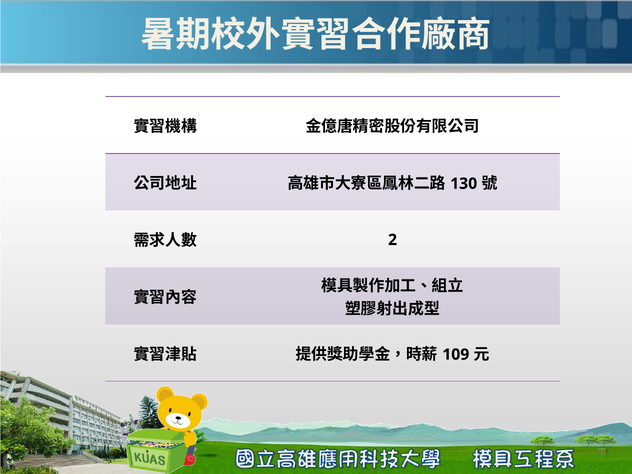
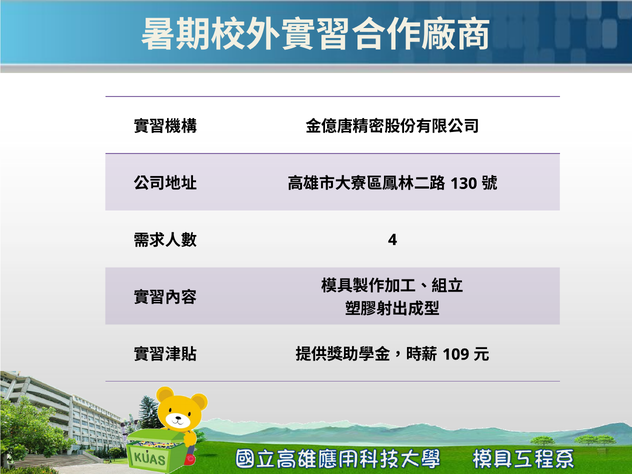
2: 2 -> 4
